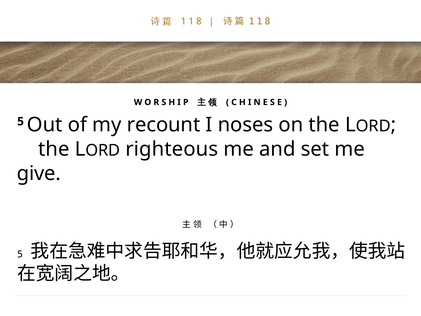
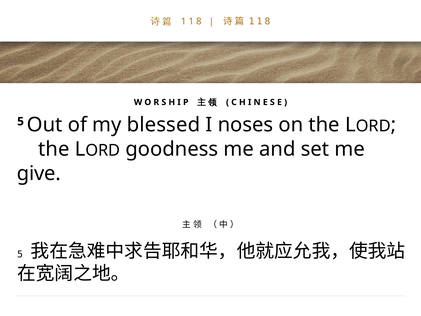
recount: recount -> blessed
righteous: righteous -> goodness
